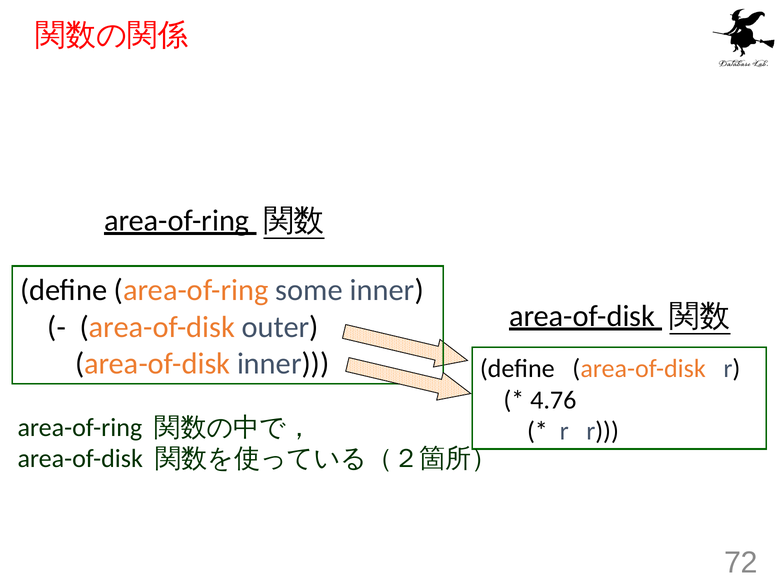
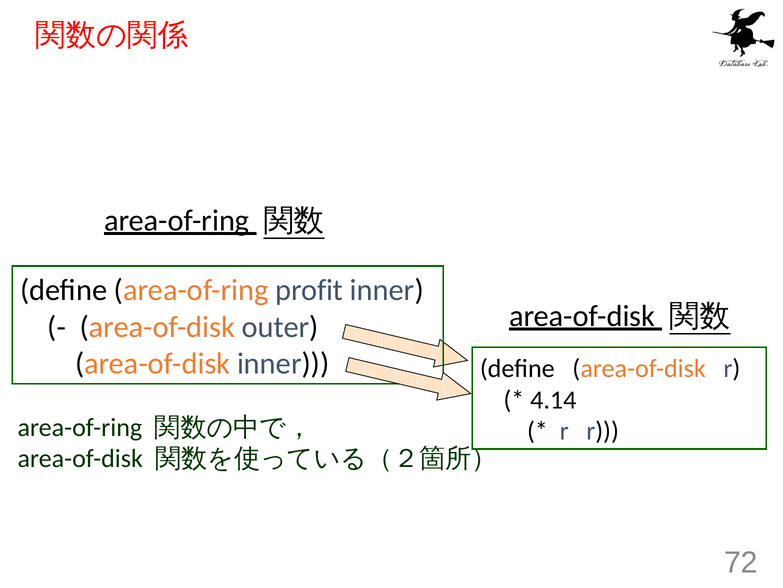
some: some -> profit
4.76: 4.76 -> 4.14
